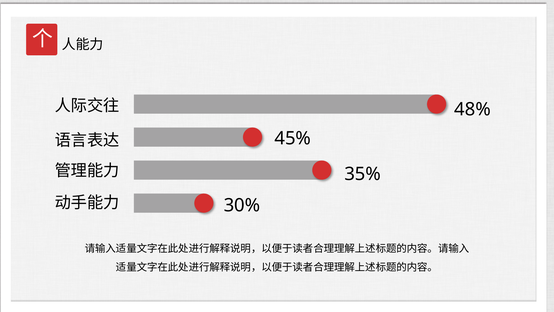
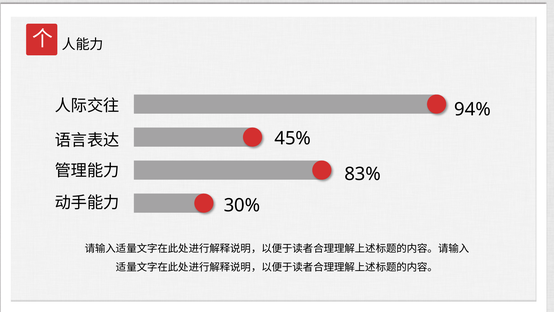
48%: 48% -> 94%
35%: 35% -> 83%
